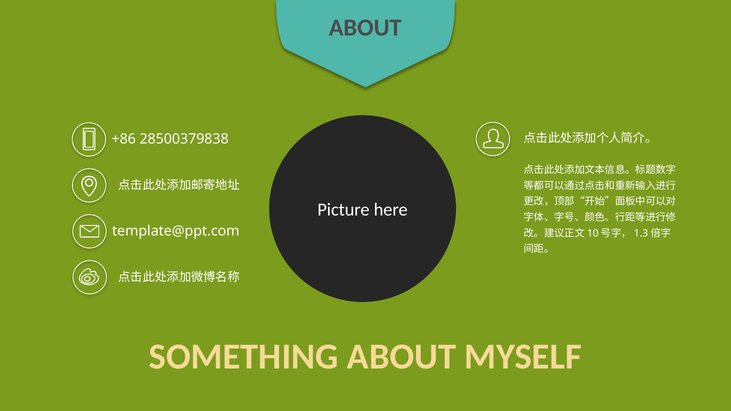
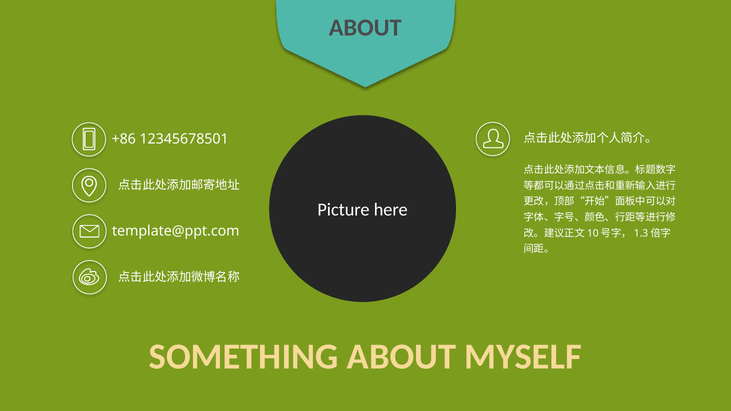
28500379838: 28500379838 -> 12345678501
